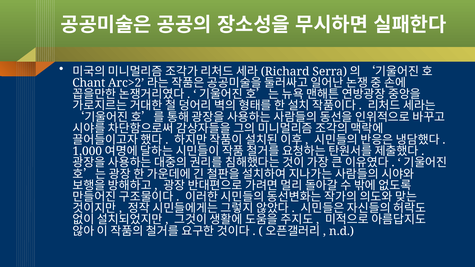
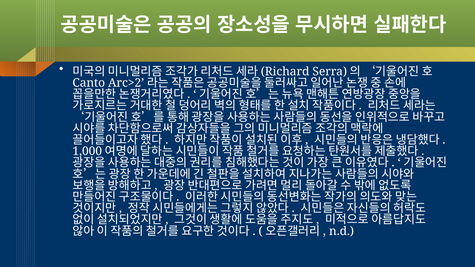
Chant: Chant -> Canto
